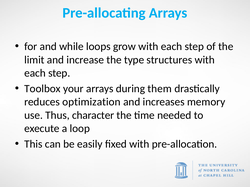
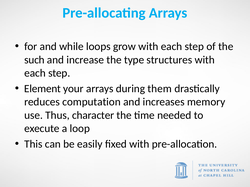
limit: limit -> such
Toolbox: Toolbox -> Element
optimization: optimization -> computation
